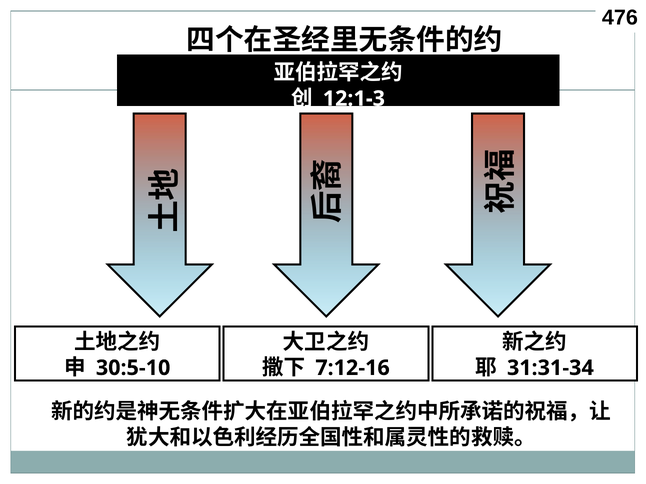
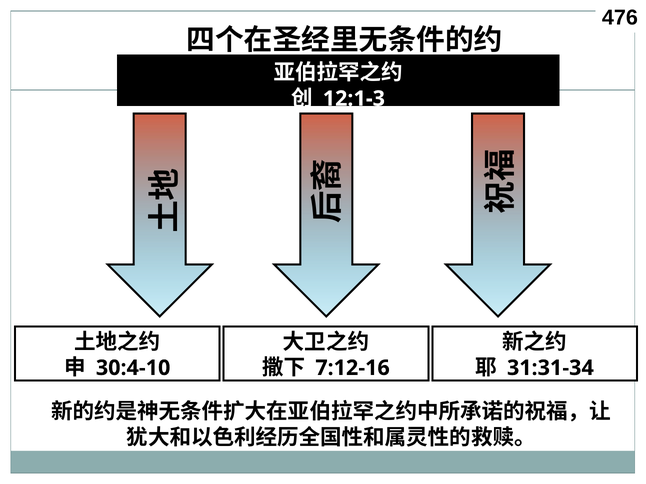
30:5-10: 30:5-10 -> 30:4-10
